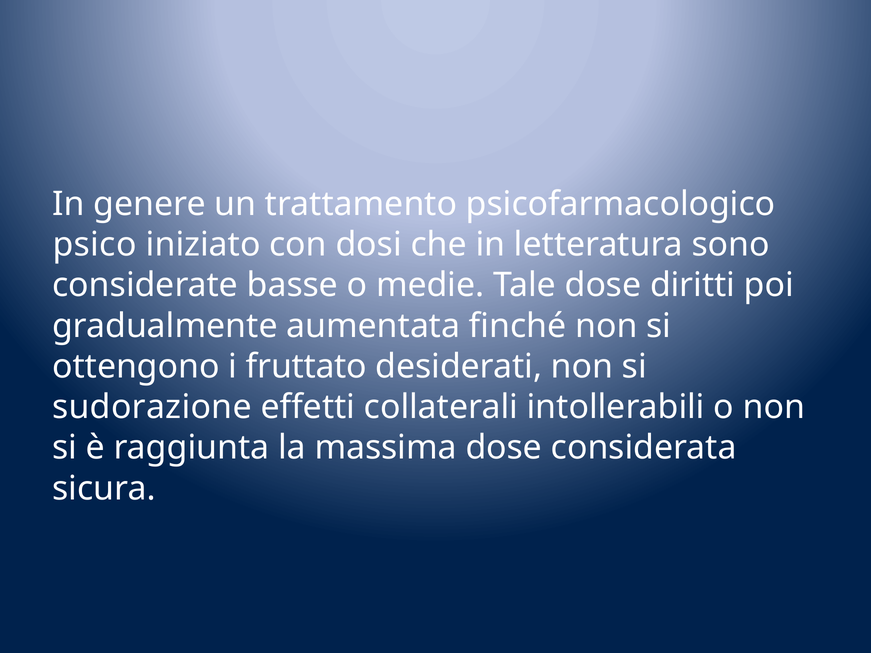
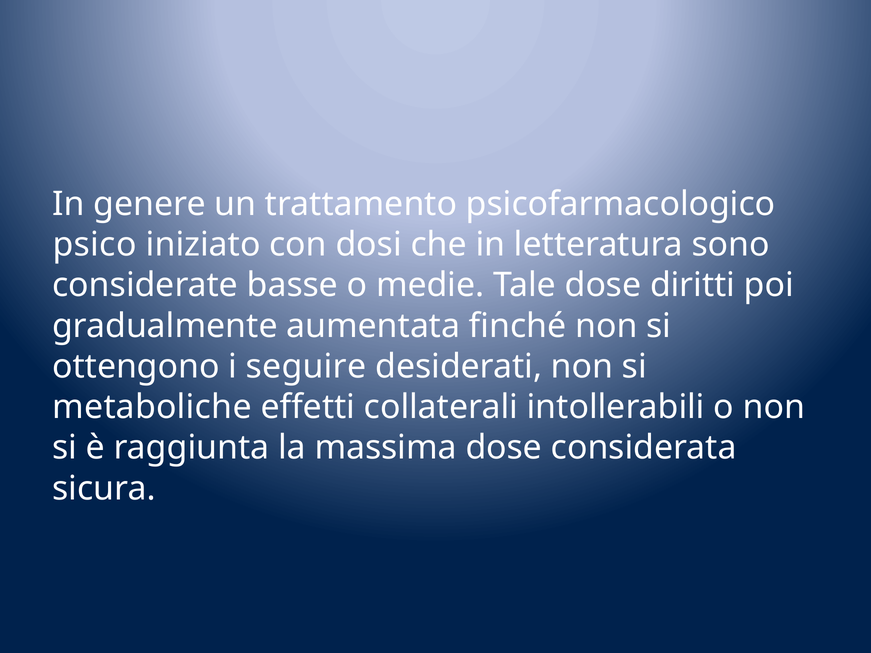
fruttato: fruttato -> seguire
sudorazione: sudorazione -> metaboliche
